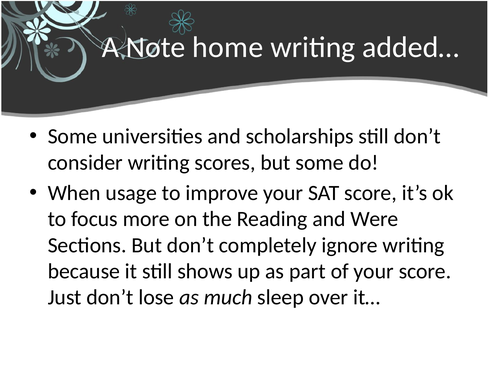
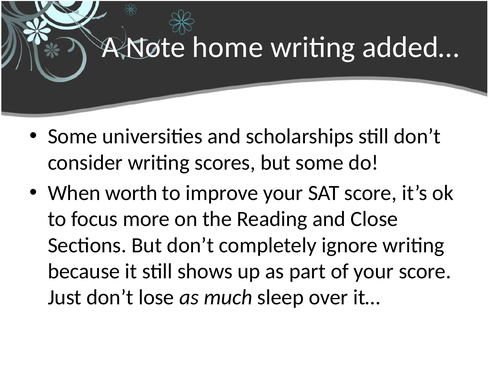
usage: usage -> worth
Were: Were -> Close
